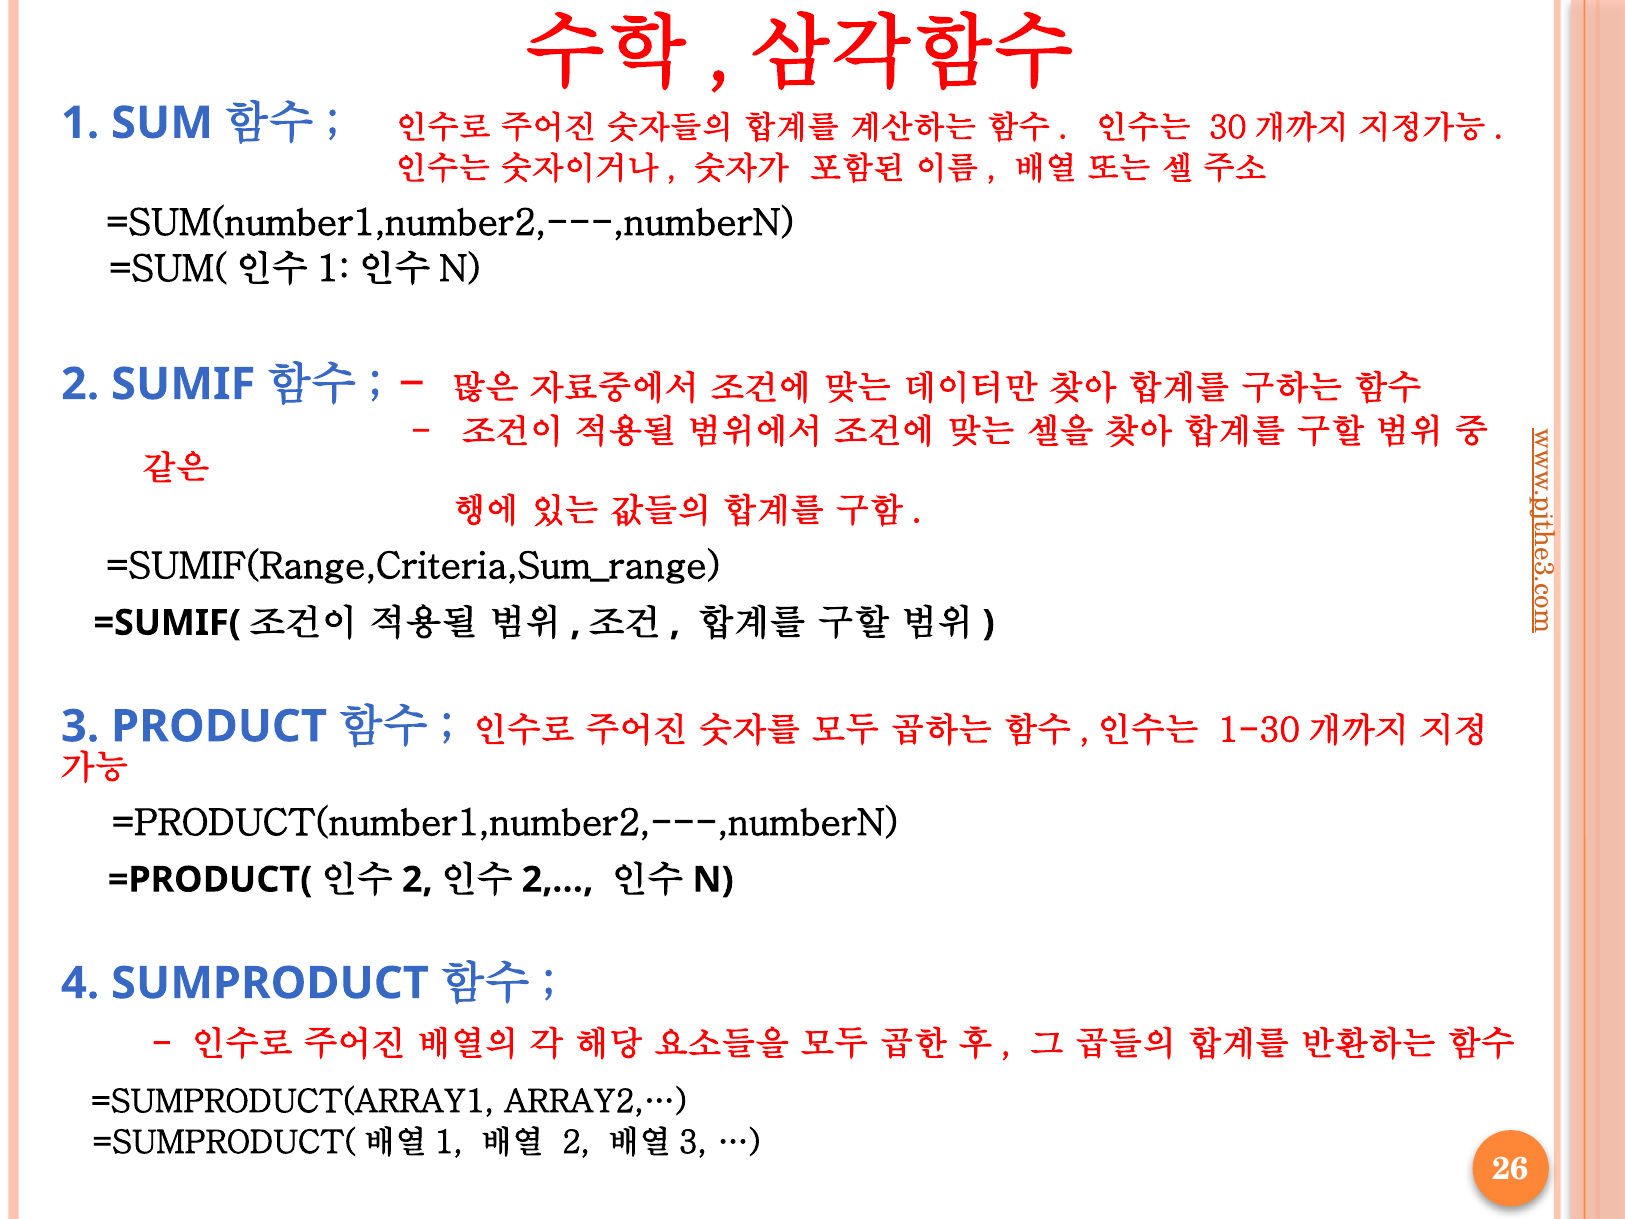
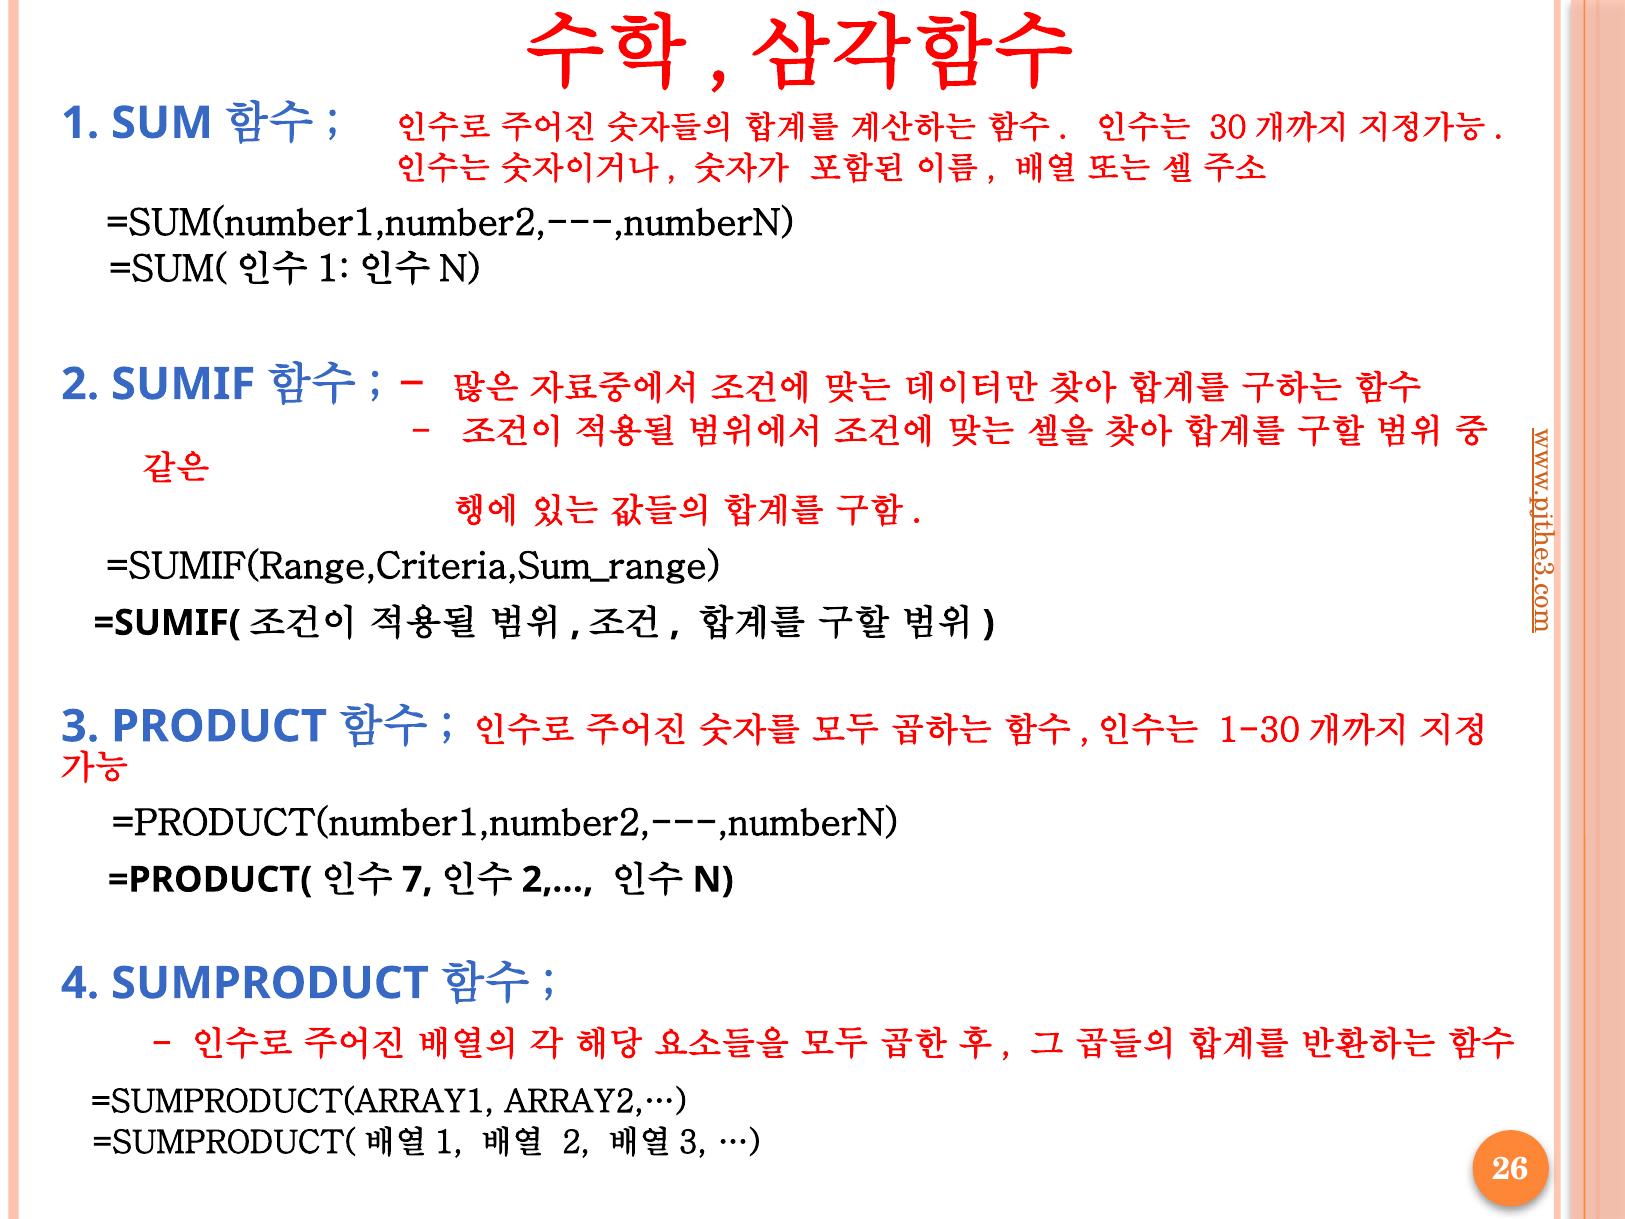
2 at (417, 880): 2 -> 7
